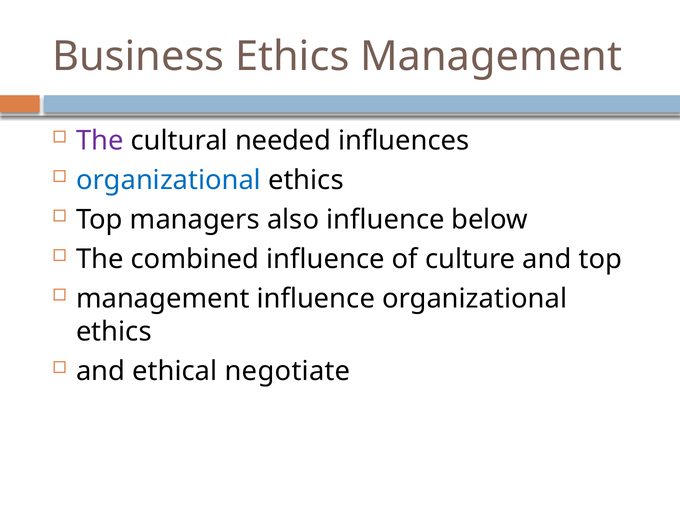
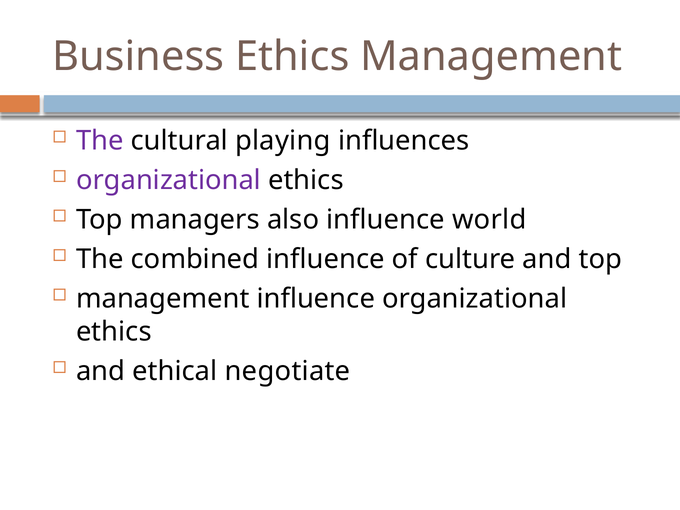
needed: needed -> playing
organizational at (169, 180) colour: blue -> purple
below: below -> world
